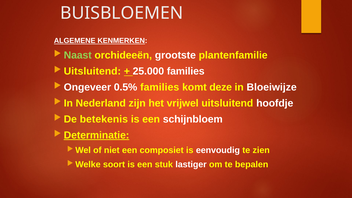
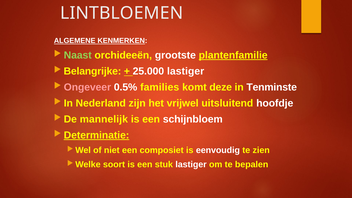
BUISBLOEMEN: BUISBLOEMEN -> LINTBLOEMEN
plantenfamilie underline: none -> present
Uitsluitend at (92, 71): Uitsluitend -> Belangrijke
25.000 families: families -> lastiger
Ongeveer colour: white -> pink
Bloeiwijze: Bloeiwijze -> Tenminste
betekenis: betekenis -> mannelijk
